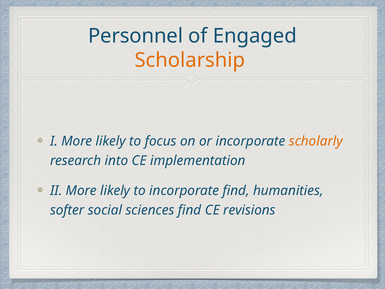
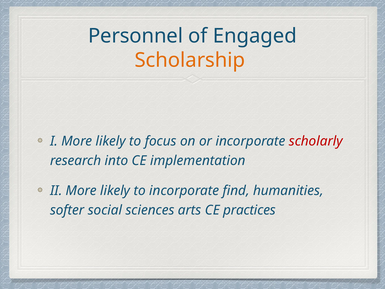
scholarly colour: orange -> red
sciences find: find -> arts
revisions: revisions -> practices
